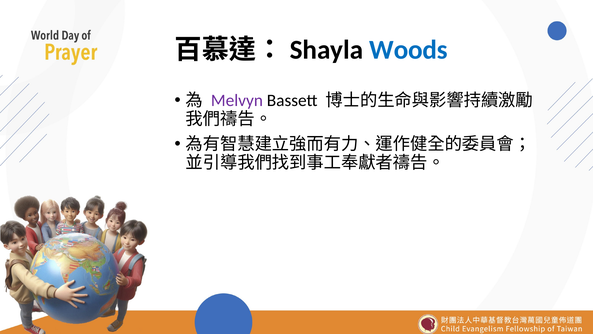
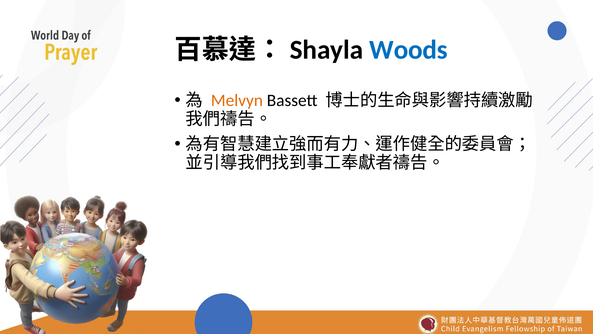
Melvyn colour: purple -> orange
